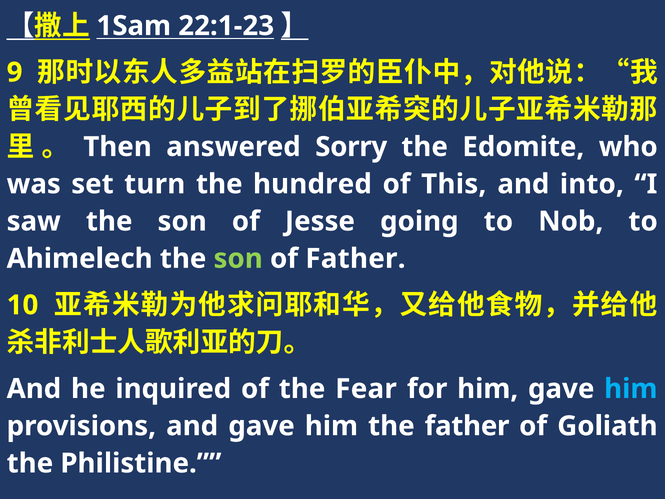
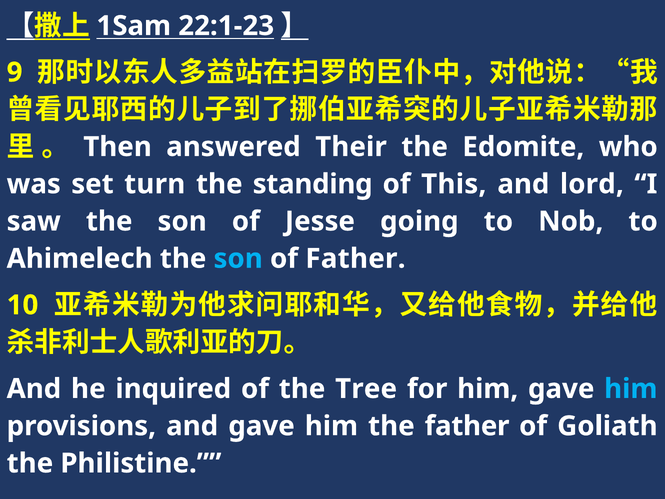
Sorry: Sorry -> Their
hundred: hundred -> standing
into: into -> lord
son at (238, 258) colour: light green -> light blue
Fear: Fear -> Tree
